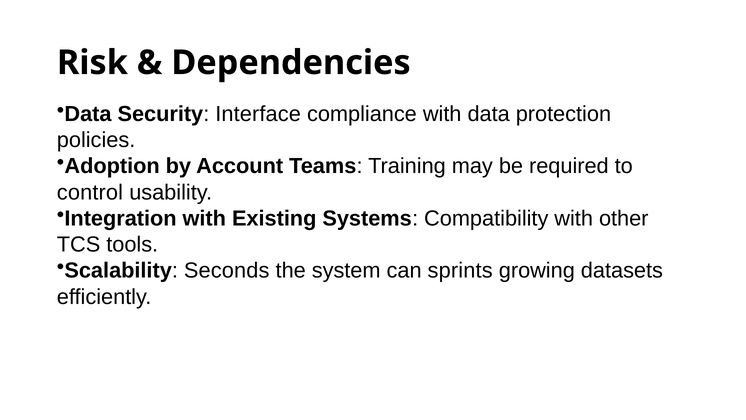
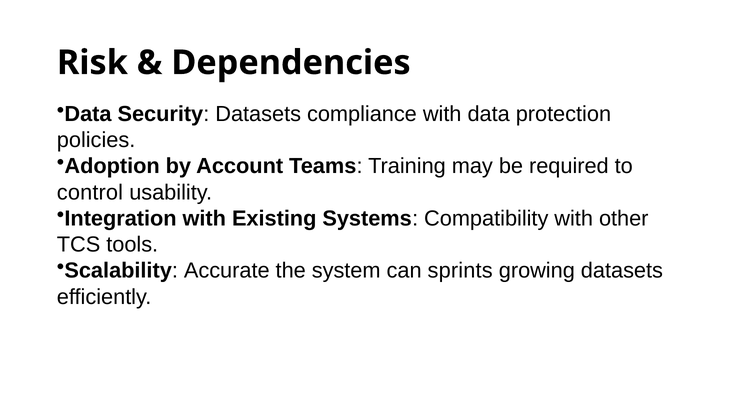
Security Interface: Interface -> Datasets
Seconds: Seconds -> Accurate
